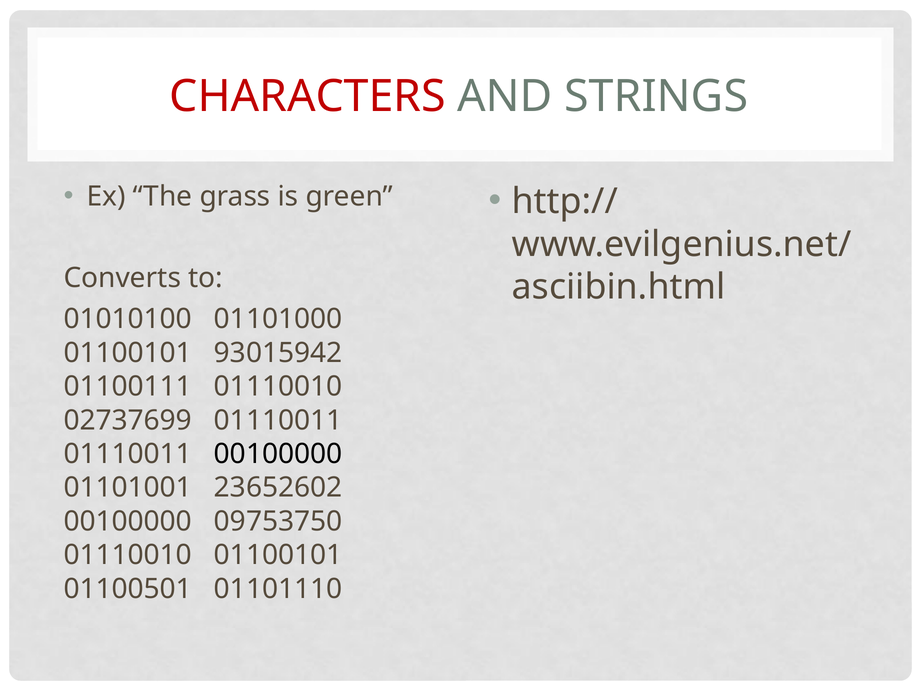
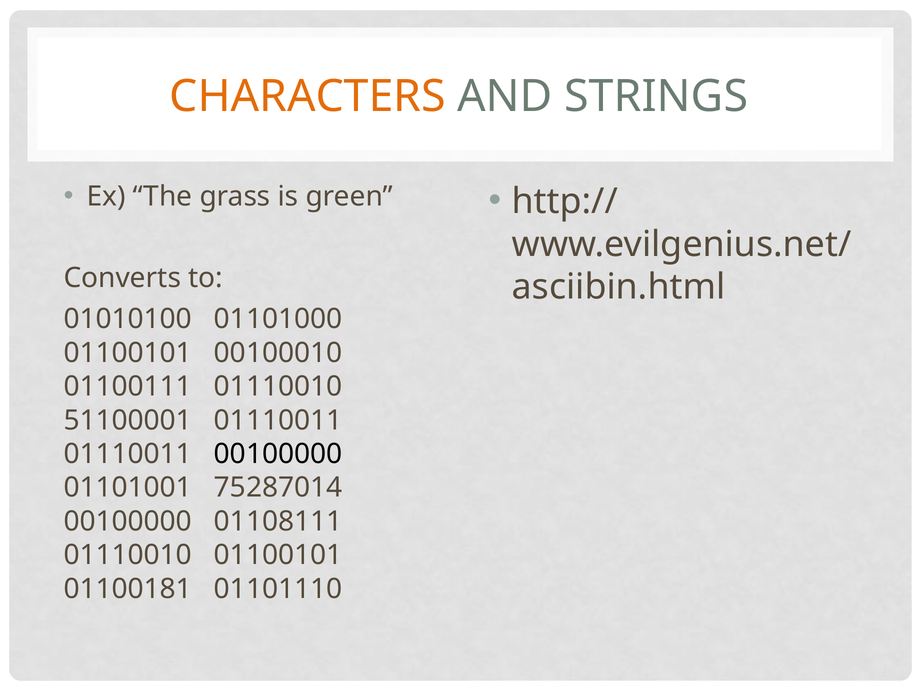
CHARACTERS colour: red -> orange
93015942: 93015942 -> 00100010
02737699: 02737699 -> 51100001
23652602: 23652602 -> 75287014
09753750: 09753750 -> 01108111
01100501: 01100501 -> 01100181
